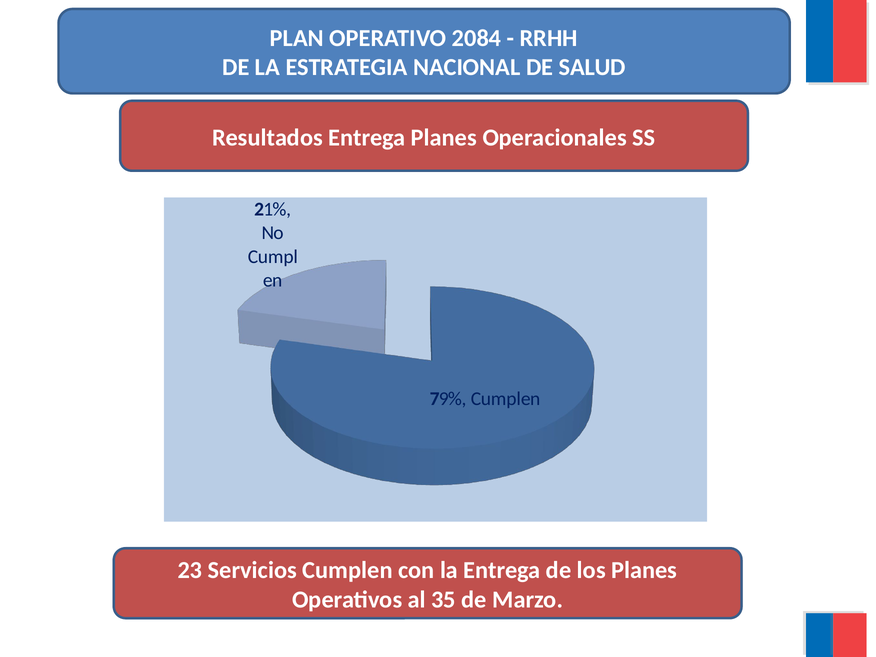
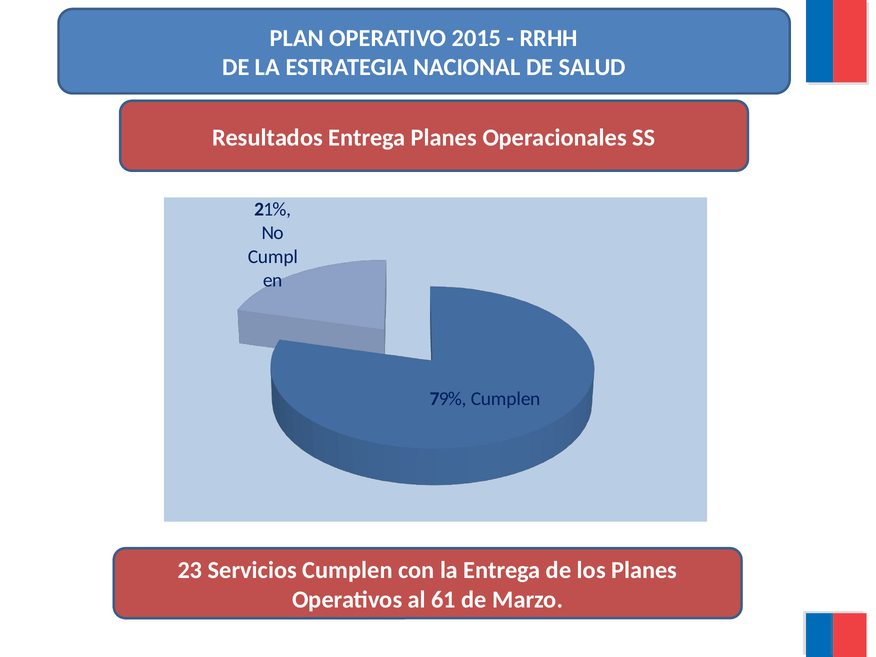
2084: 2084 -> 2015
35: 35 -> 61
